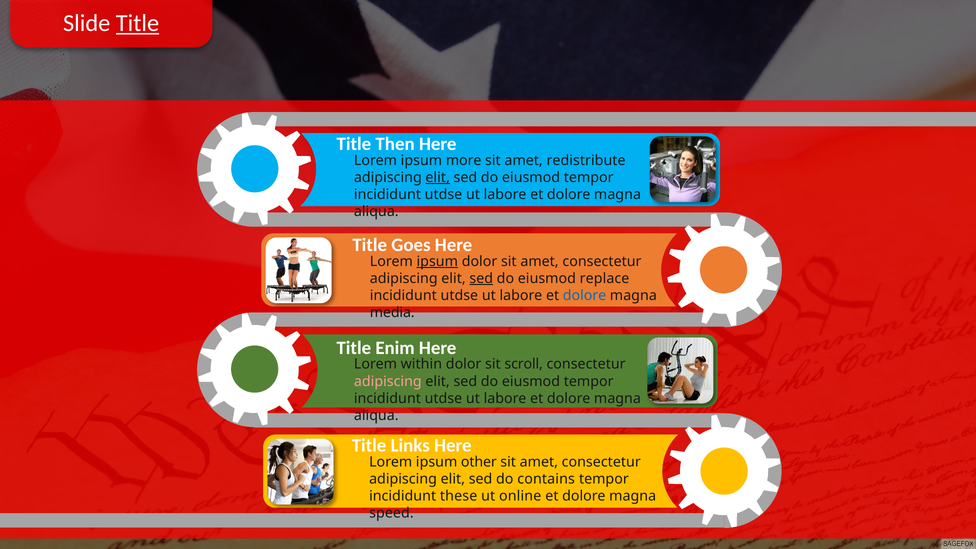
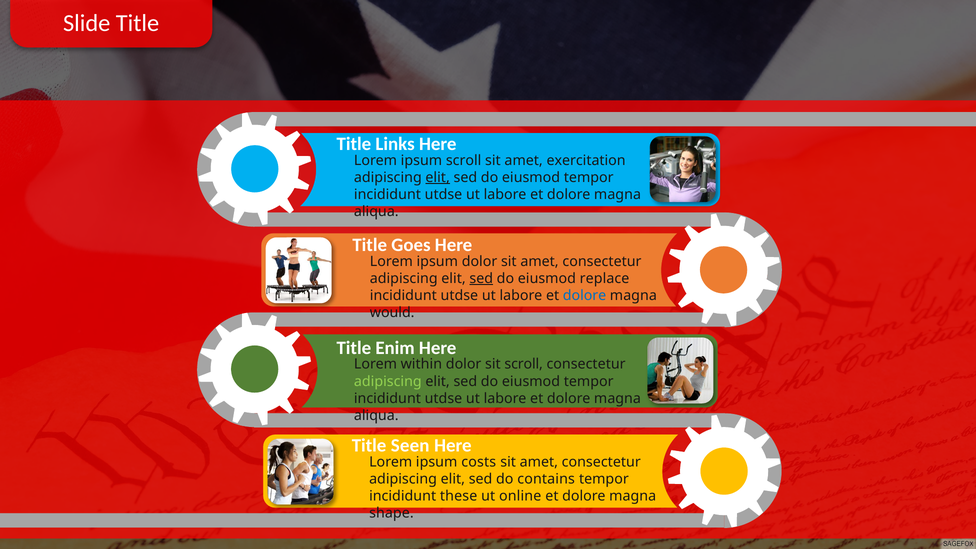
Title at (138, 23) underline: present -> none
Then: Then -> Links
ipsum more: more -> scroll
redistribute: redistribute -> exercitation
ipsum at (437, 261) underline: present -> none
media: media -> would
adipiscing at (388, 381) colour: pink -> light green
Links: Links -> Seen
other: other -> costs
speed: speed -> shape
